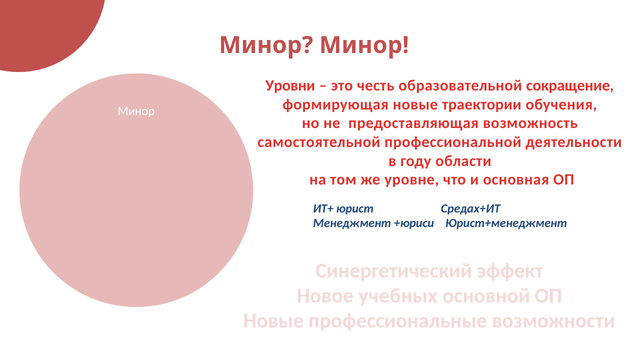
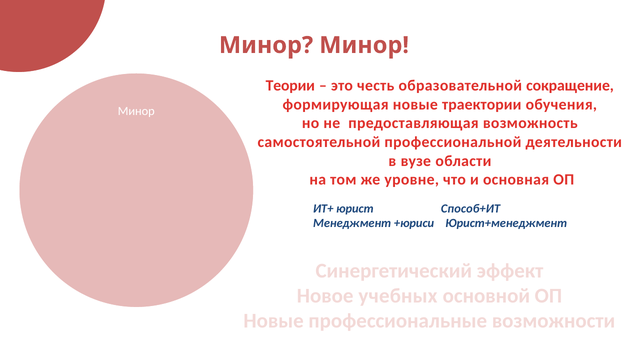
Уровни: Уровни -> Теории
году: году -> вузе
Средах+ИТ: Средах+ИТ -> Способ+ИТ
